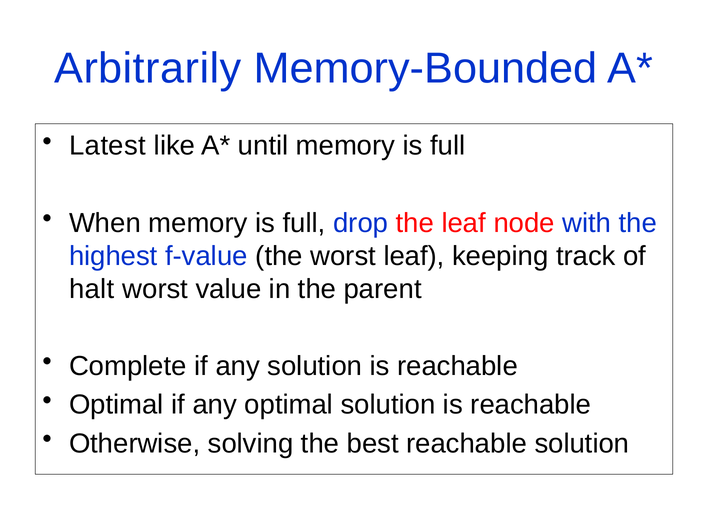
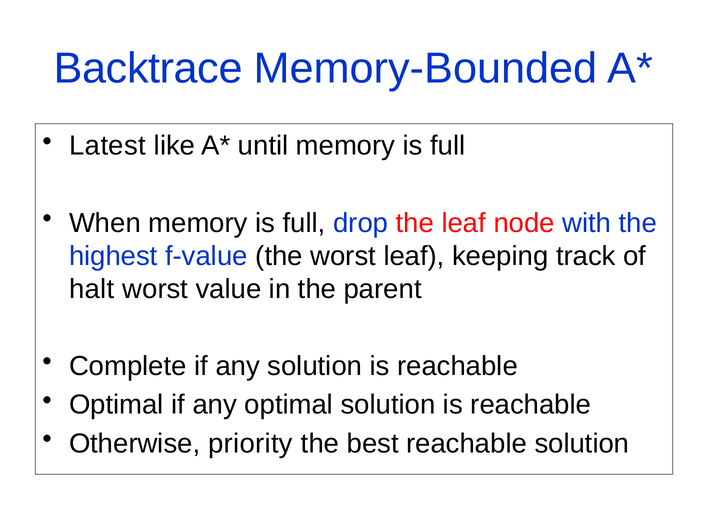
Arbitrarily: Arbitrarily -> Backtrace
solving: solving -> priority
